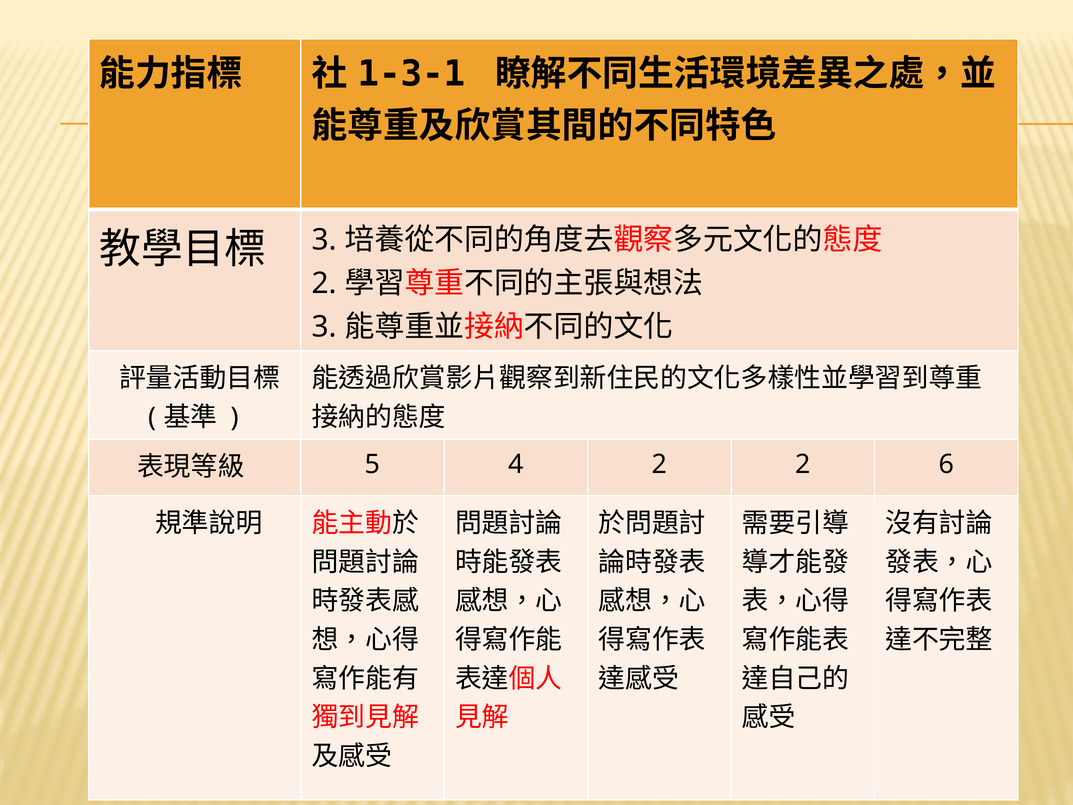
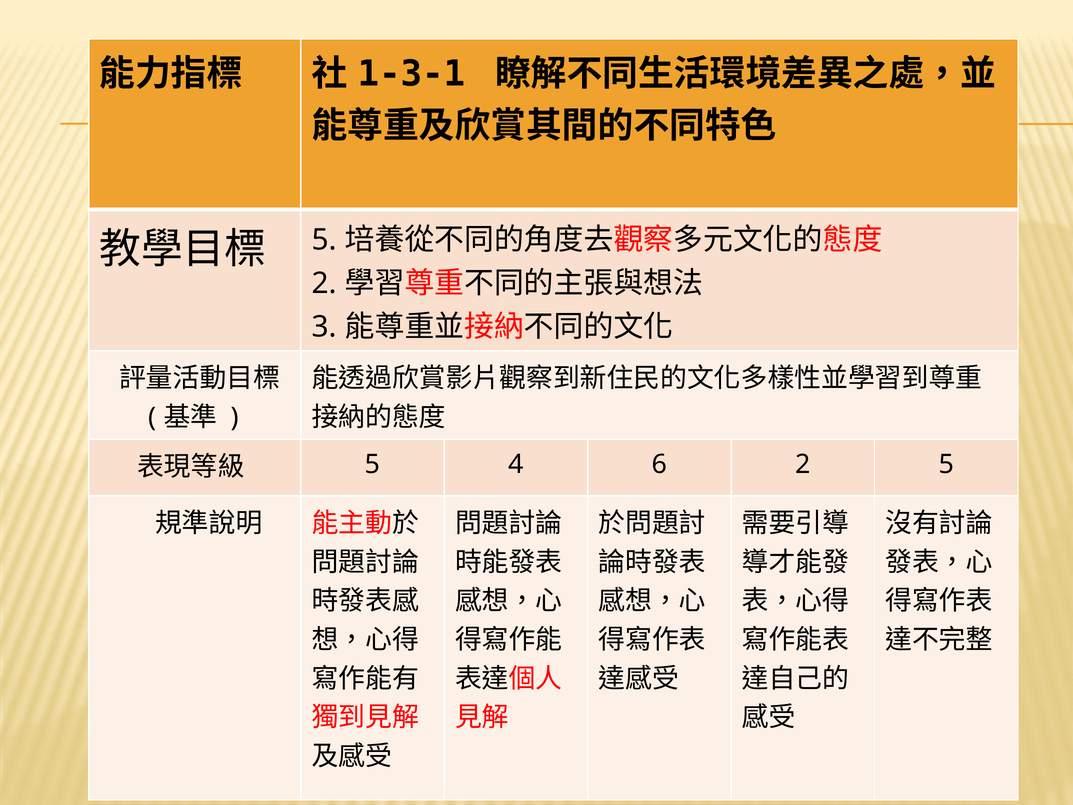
3 at (324, 240): 3 -> 5
4 2: 2 -> 6
2 6: 6 -> 5
